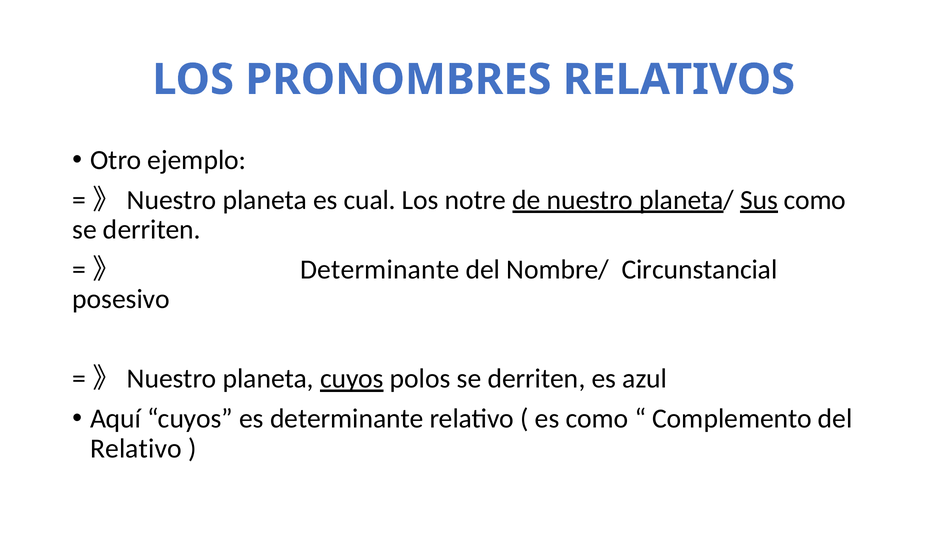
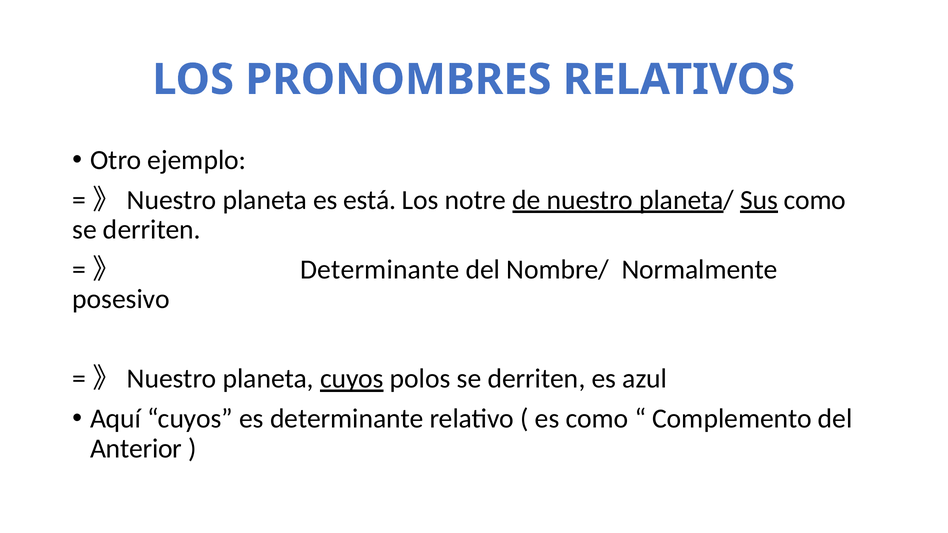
cual: cual -> está
Circunstancial: Circunstancial -> Normalmente
Relativo at (136, 449): Relativo -> Anterior
